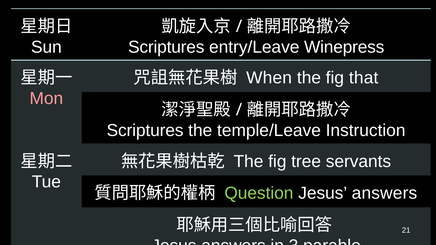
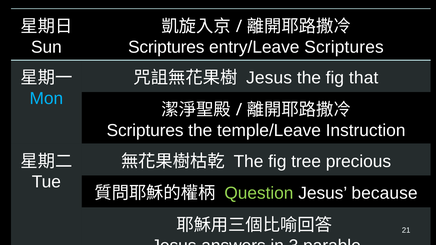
entry/Leave Winepress: Winepress -> Scriptures
When at (269, 78): When -> Jesus
Mon colour: pink -> light blue
servants: servants -> precious
answers at (384, 193): answers -> because
